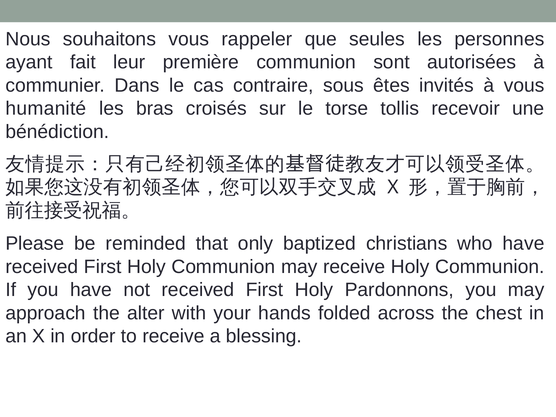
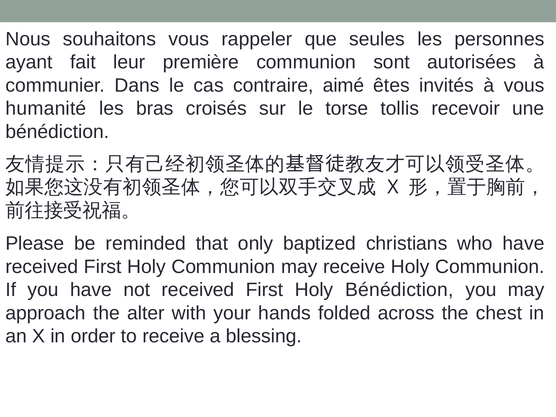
sous: sous -> aimé
Holy Pardonnons: Pardonnons -> Bénédiction
